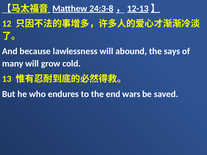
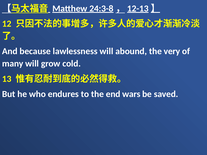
says: says -> very
